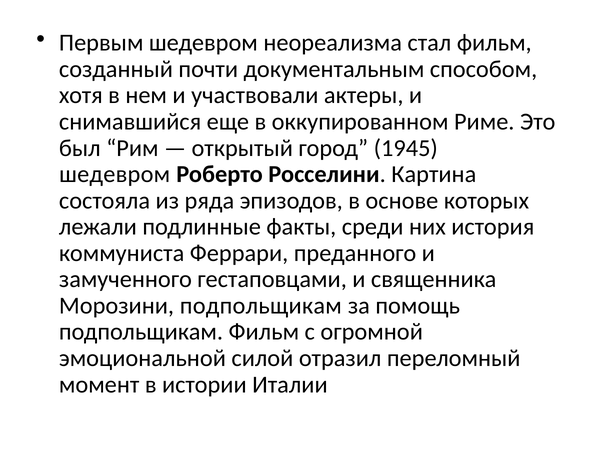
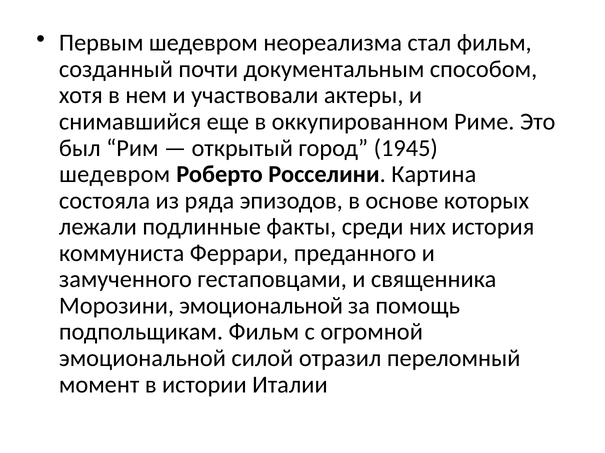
Морозини подпольщикам: подпольщикам -> эмоциональной
